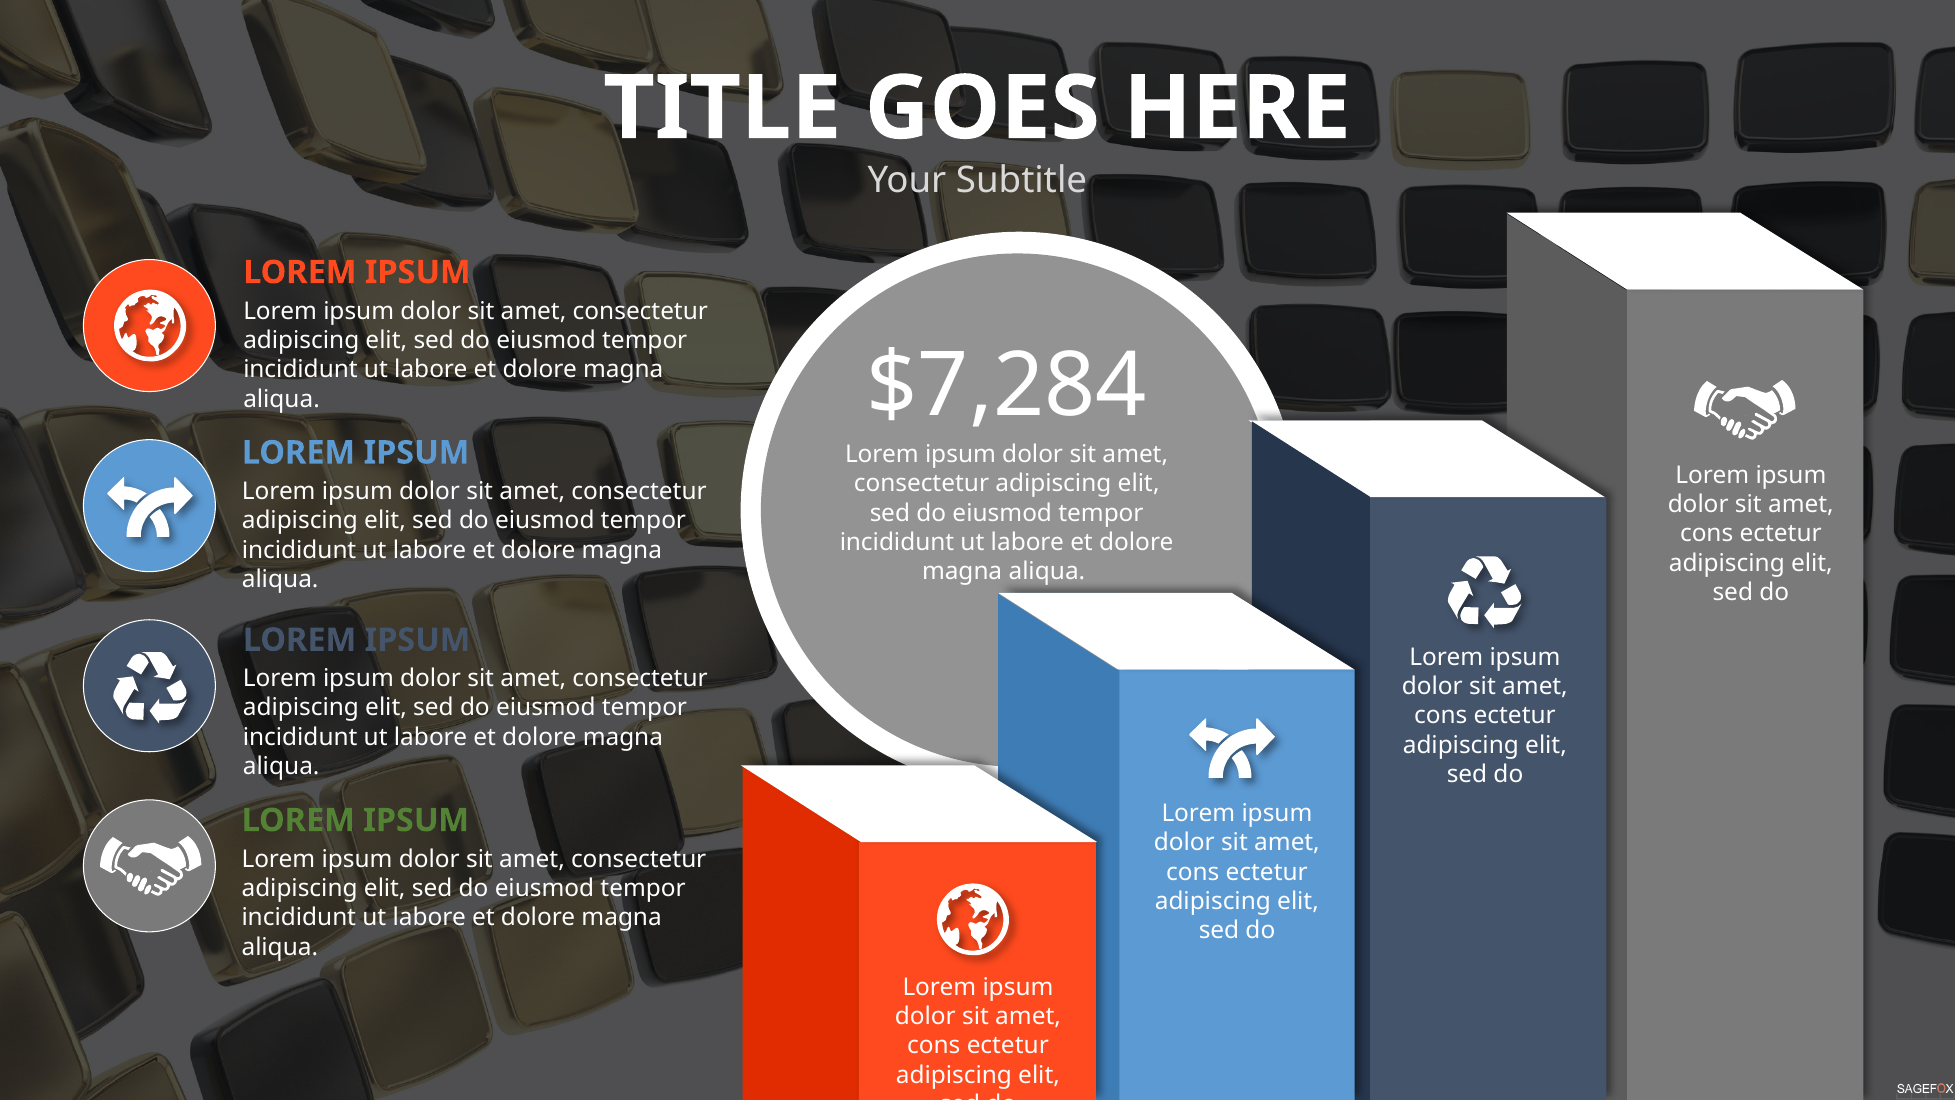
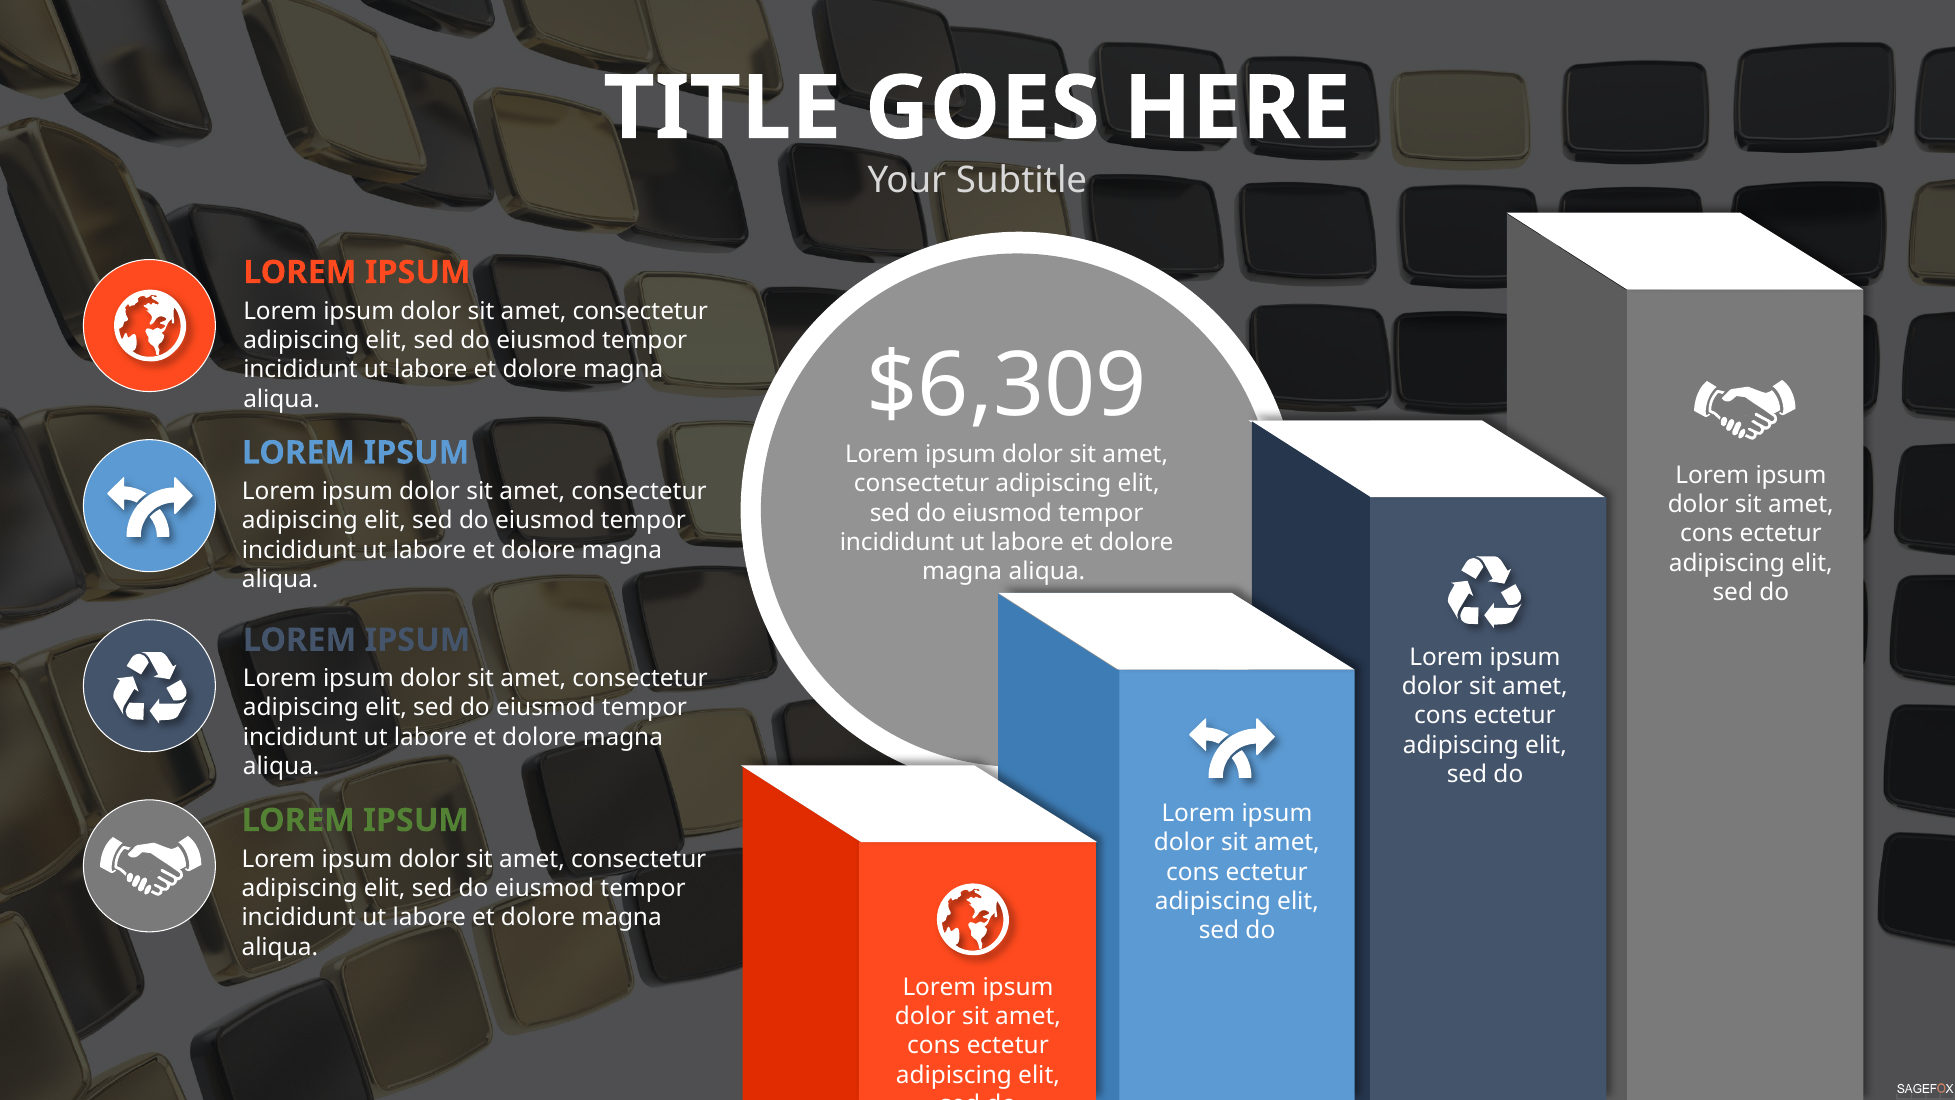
$7,284: $7,284 -> $6,309
